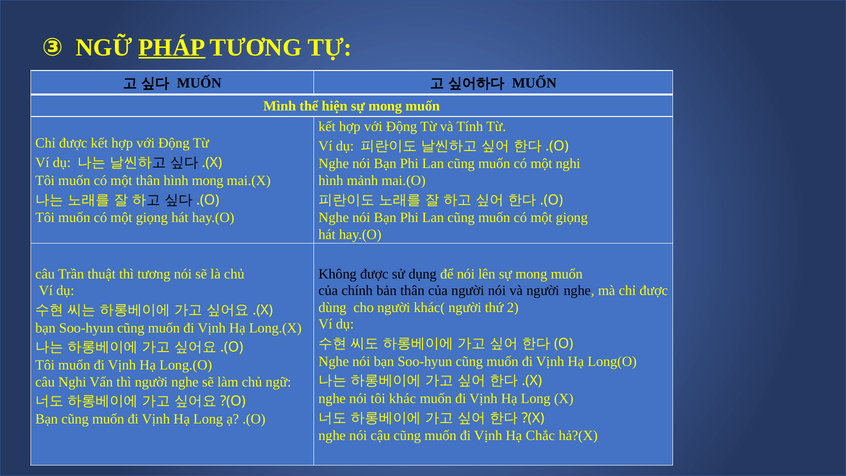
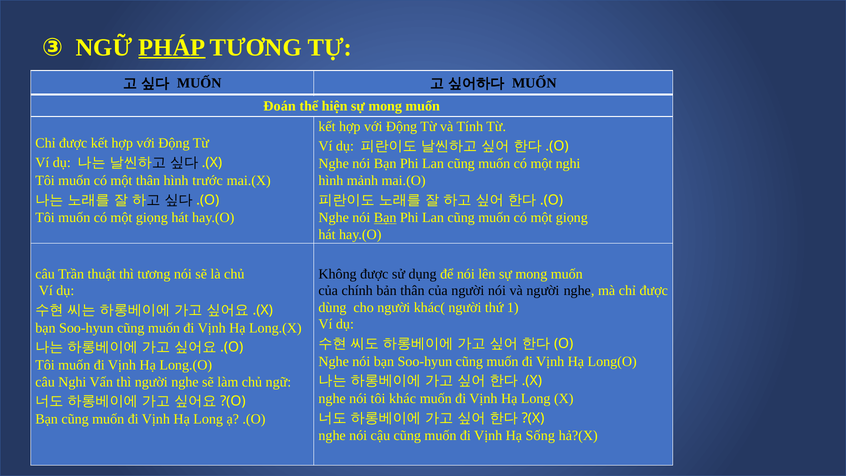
Mình: Mình -> Đoán
hình mong: mong -> trước
Bạn at (385, 218) underline: none -> present
2: 2 -> 1
Chắc: Chắc -> Sống
